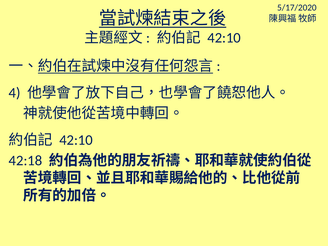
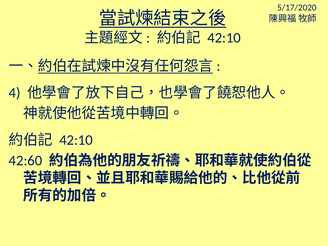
42:18: 42:18 -> 42:60
